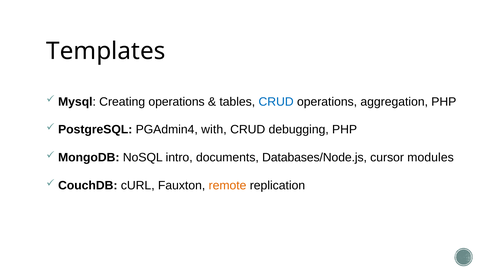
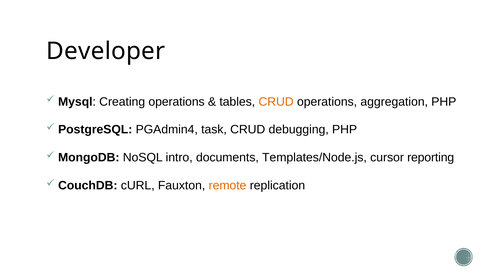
Templates: Templates -> Developer
CRUD at (276, 102) colour: blue -> orange
with: with -> task
Databases/Node.js: Databases/Node.js -> Templates/Node.js
modules: modules -> reporting
